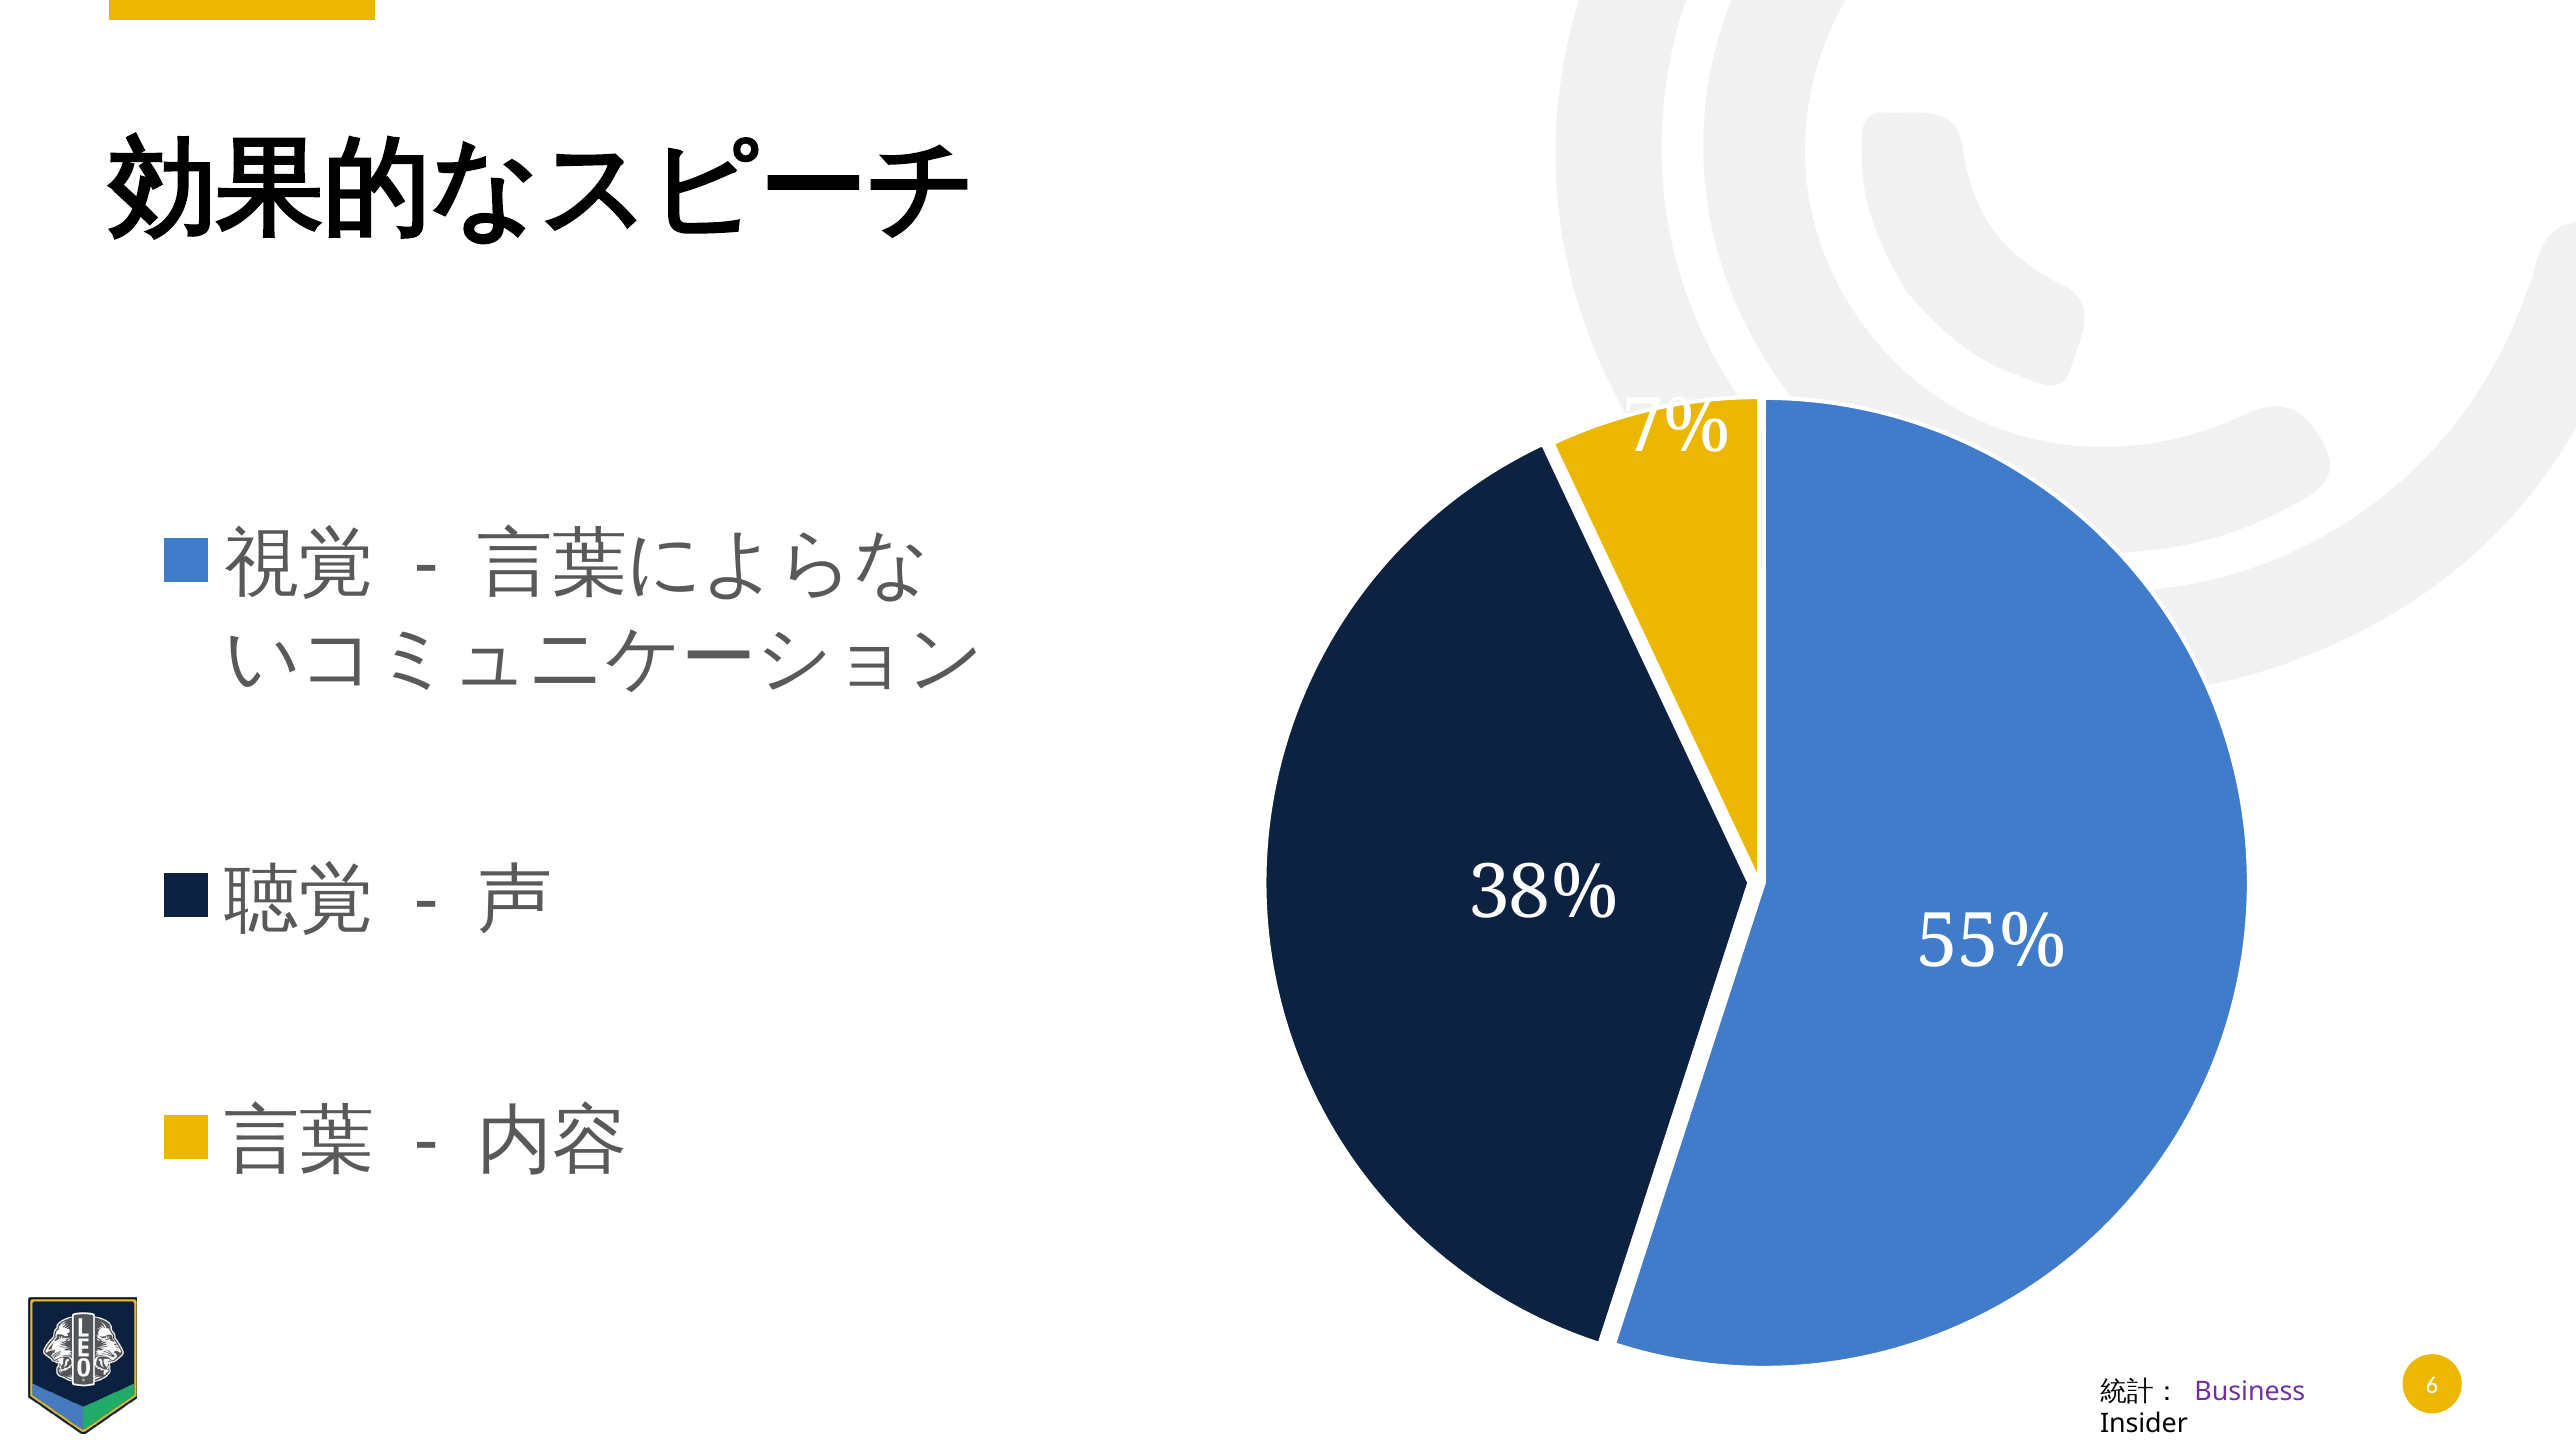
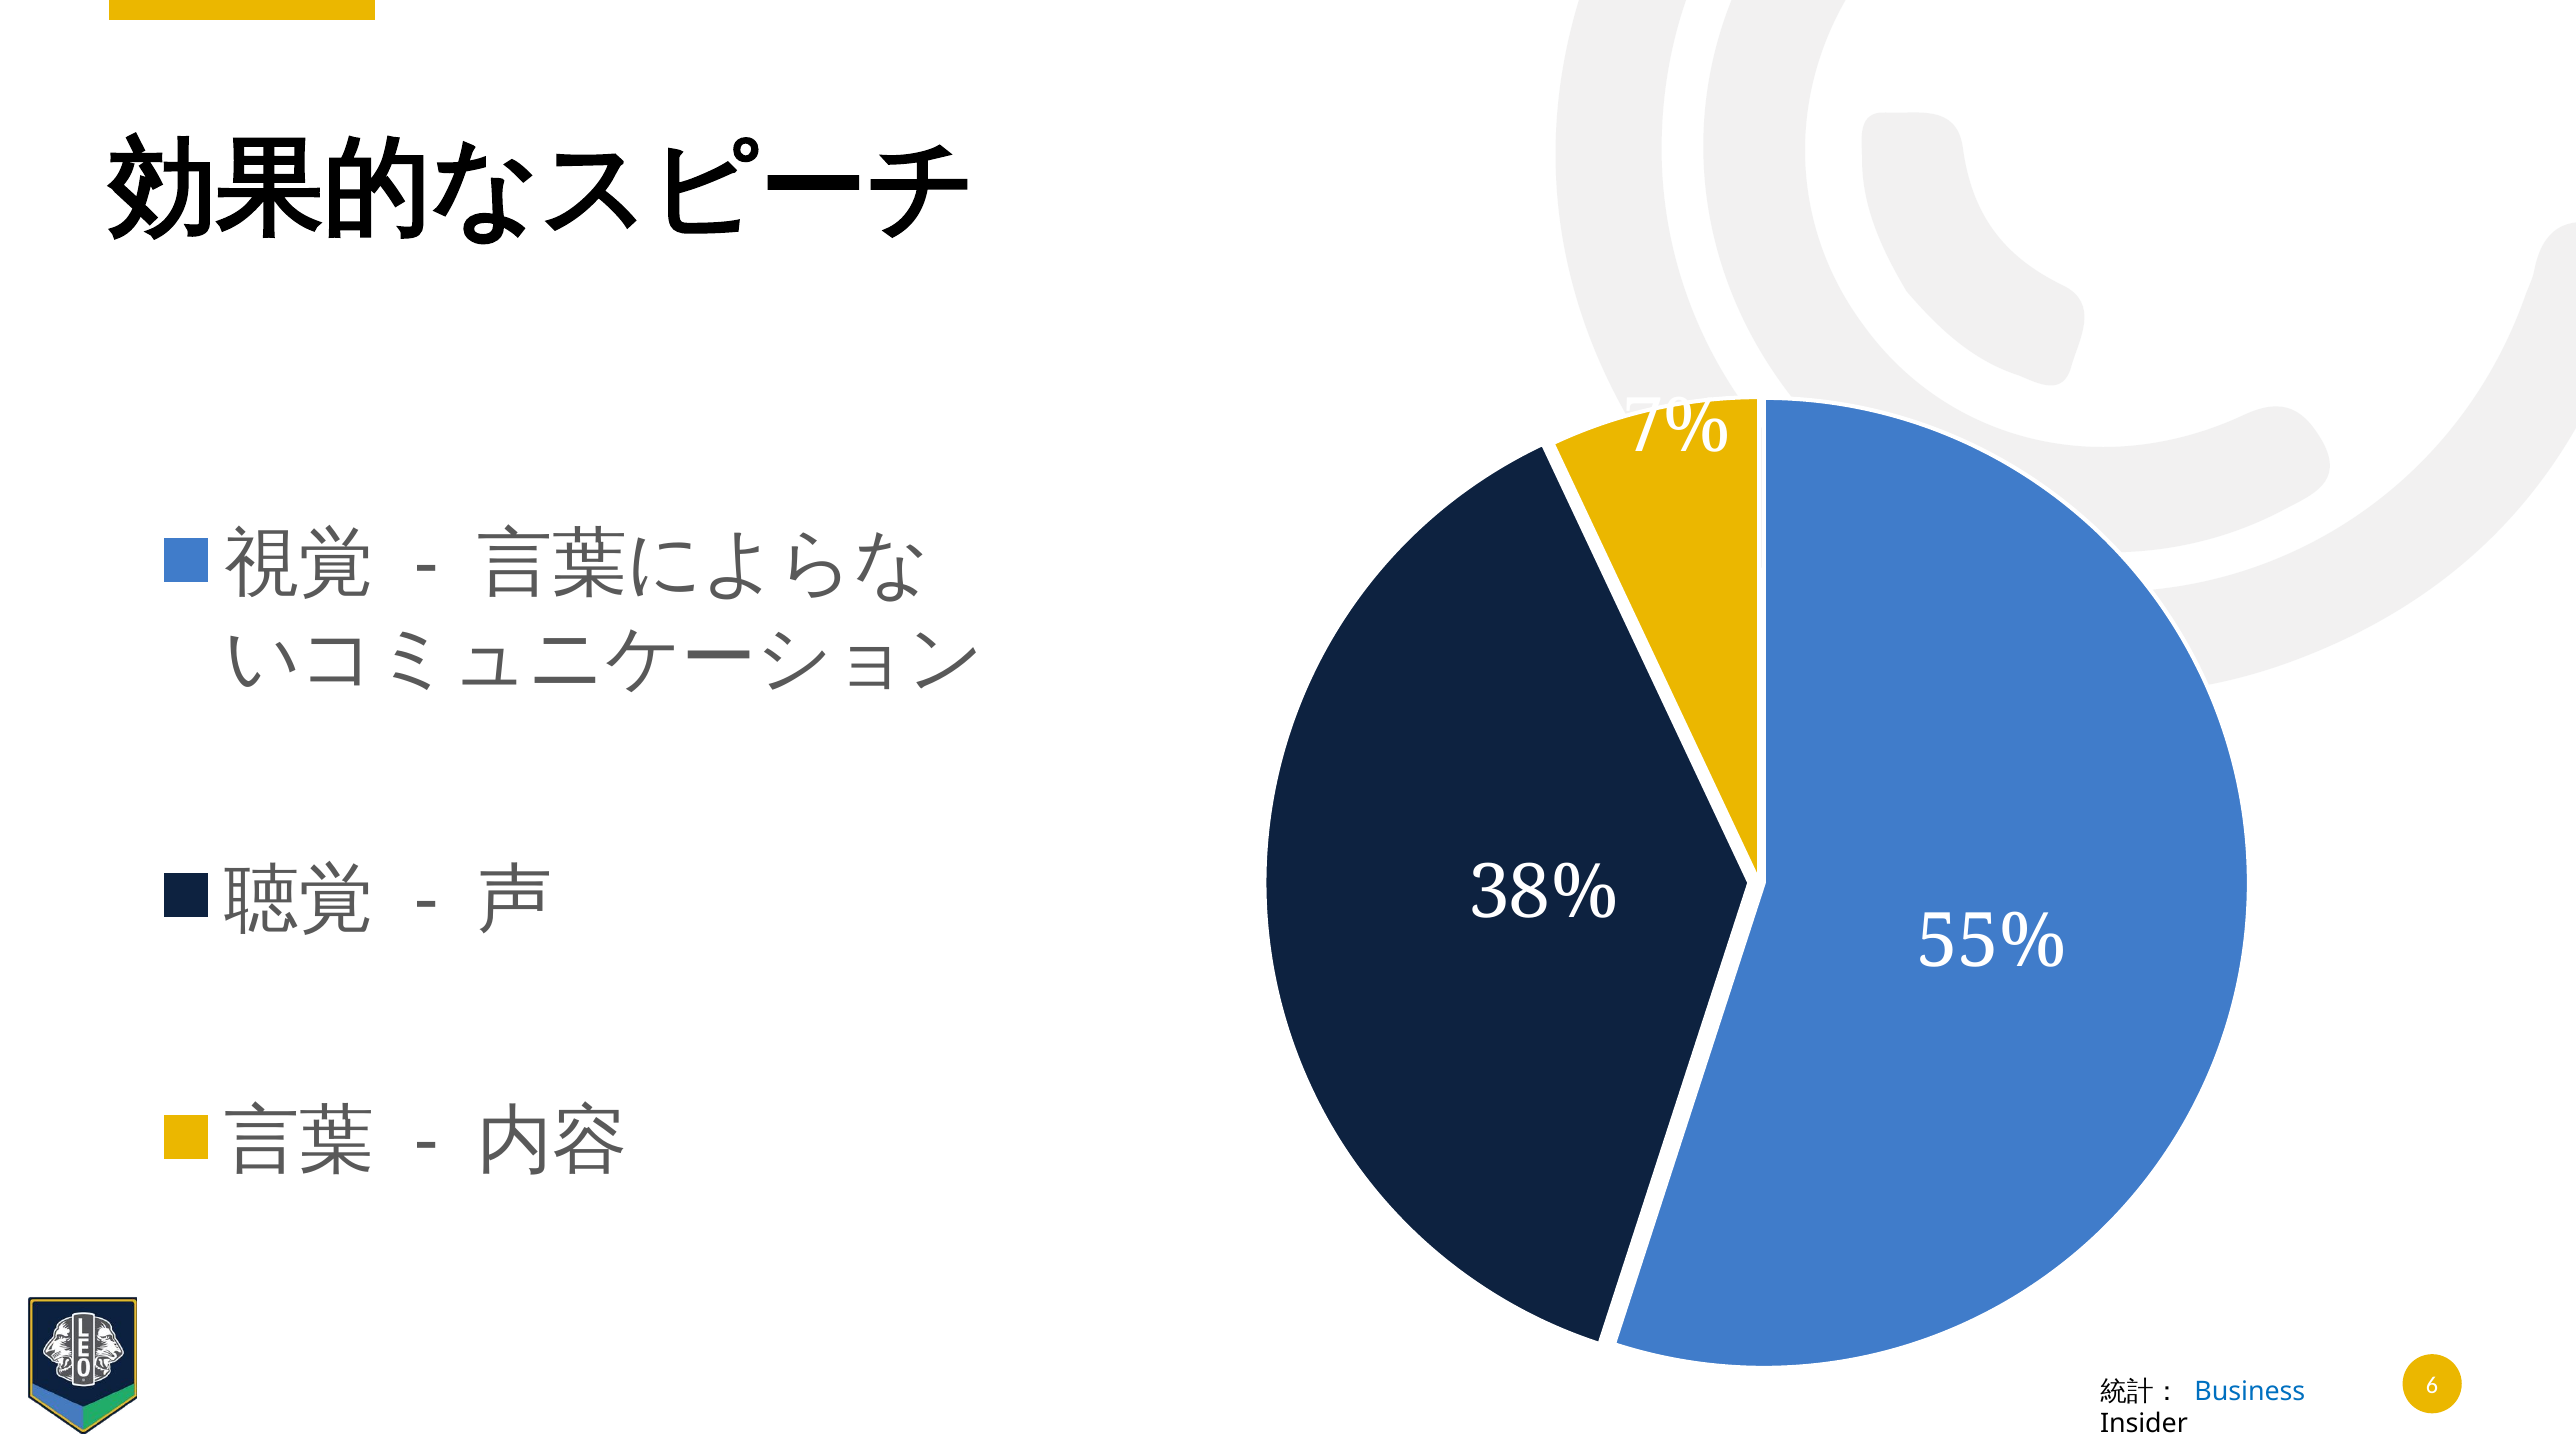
Business colour: purple -> blue
